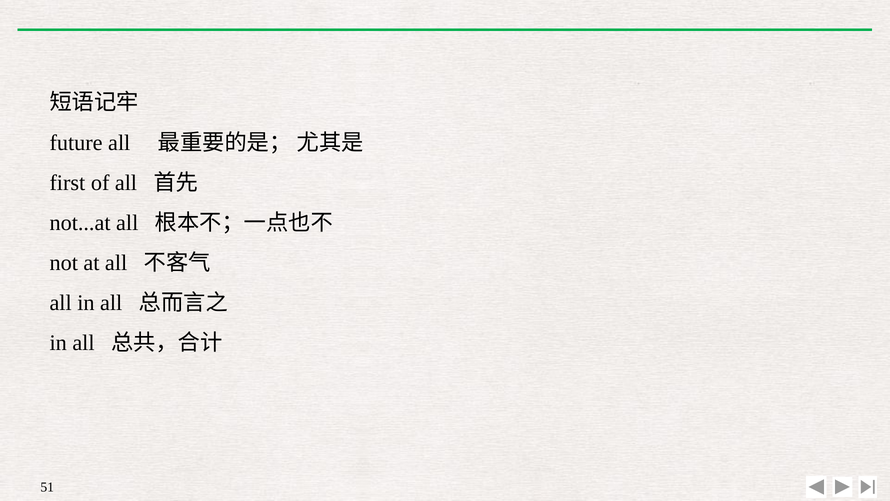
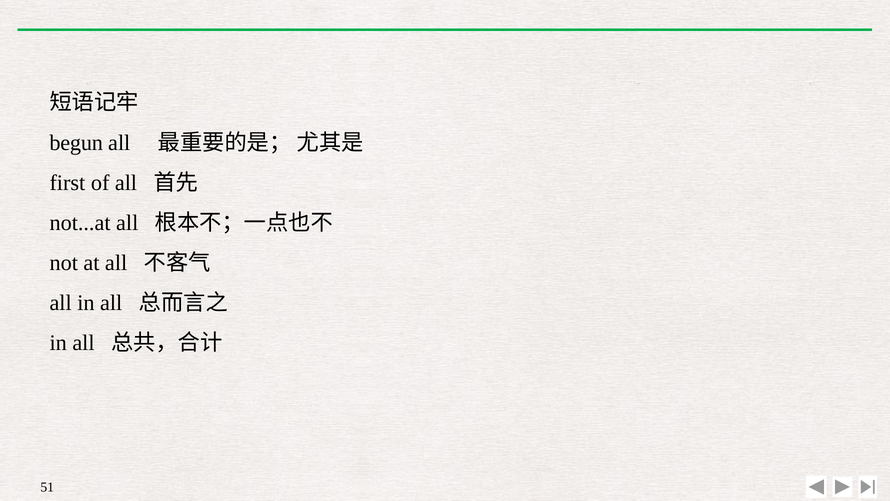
future: future -> begun
